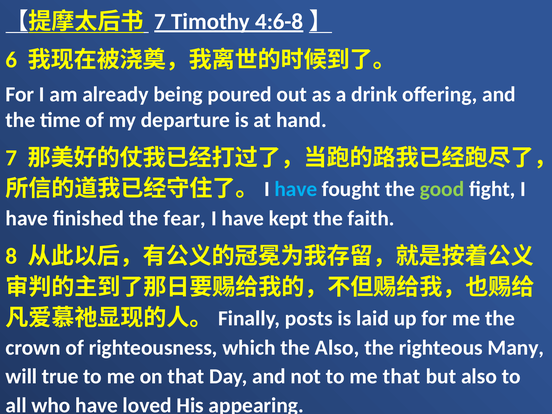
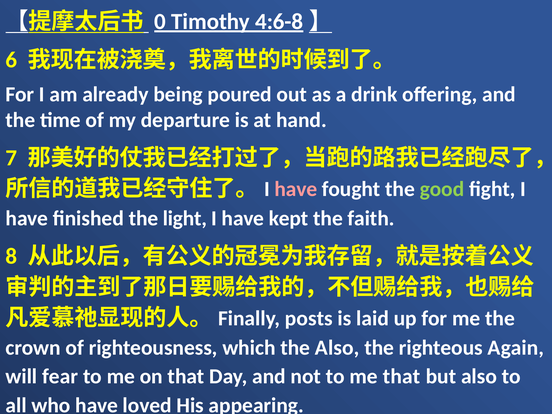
7 at (160, 21): 7 -> 0
have at (296, 189) colour: light blue -> pink
fear: fear -> light
Many: Many -> Again
true: true -> fear
